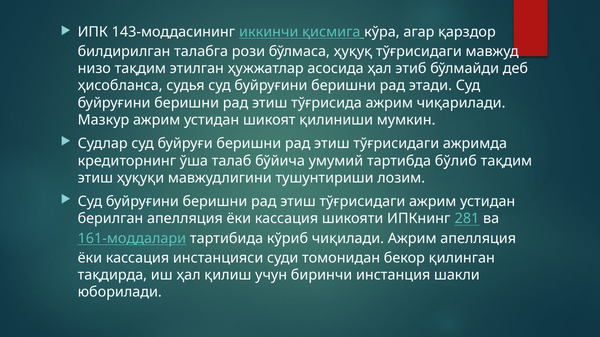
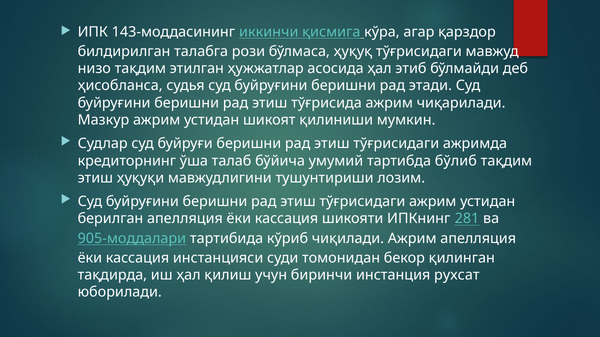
161-моддалари: 161-моддалари -> 905-моддалари
шакли: шакли -> рухсат
